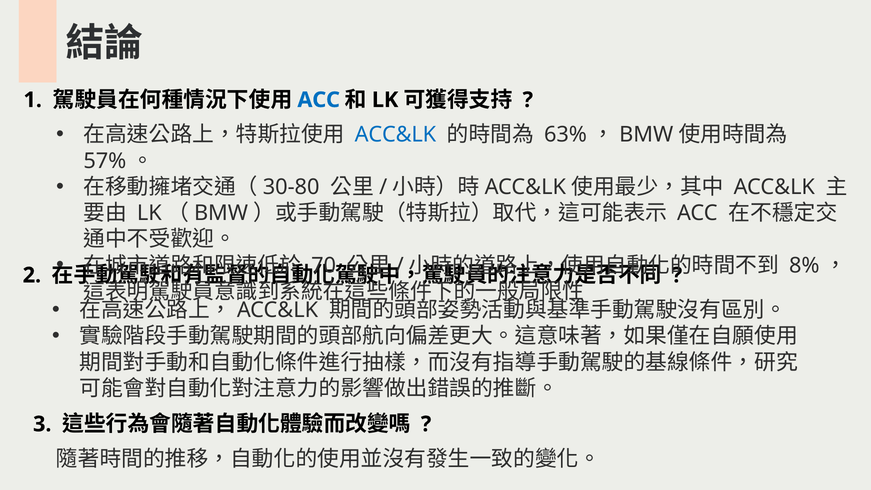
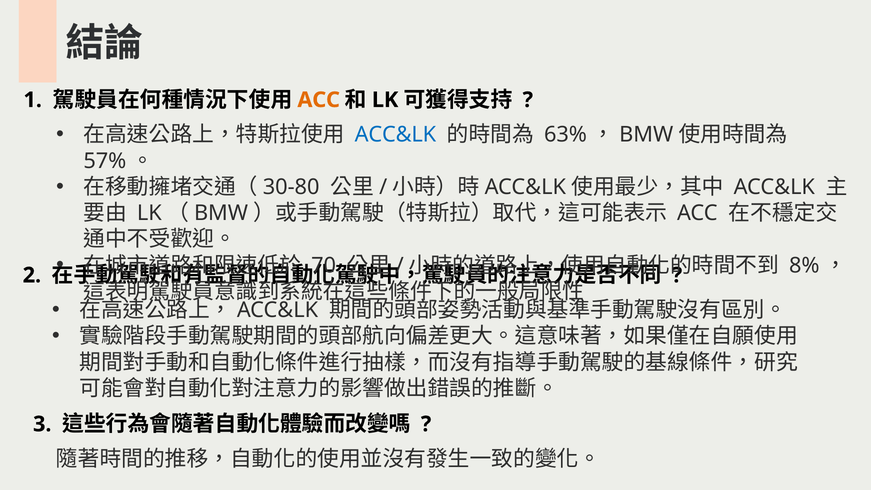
ACC at (319, 100) colour: blue -> orange
